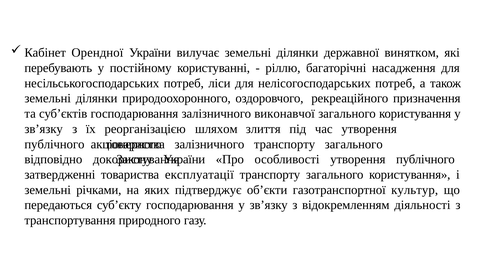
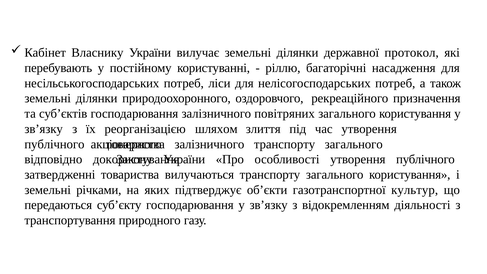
Орендної: Орендної -> Власнику
винятком: винятком -> протокол
виконавчої: виконавчої -> повітряних
експлуатації: експлуатації -> вилучаються
